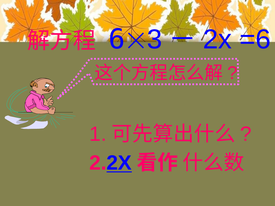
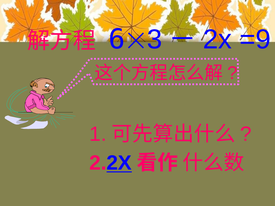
=6: =6 -> =9
